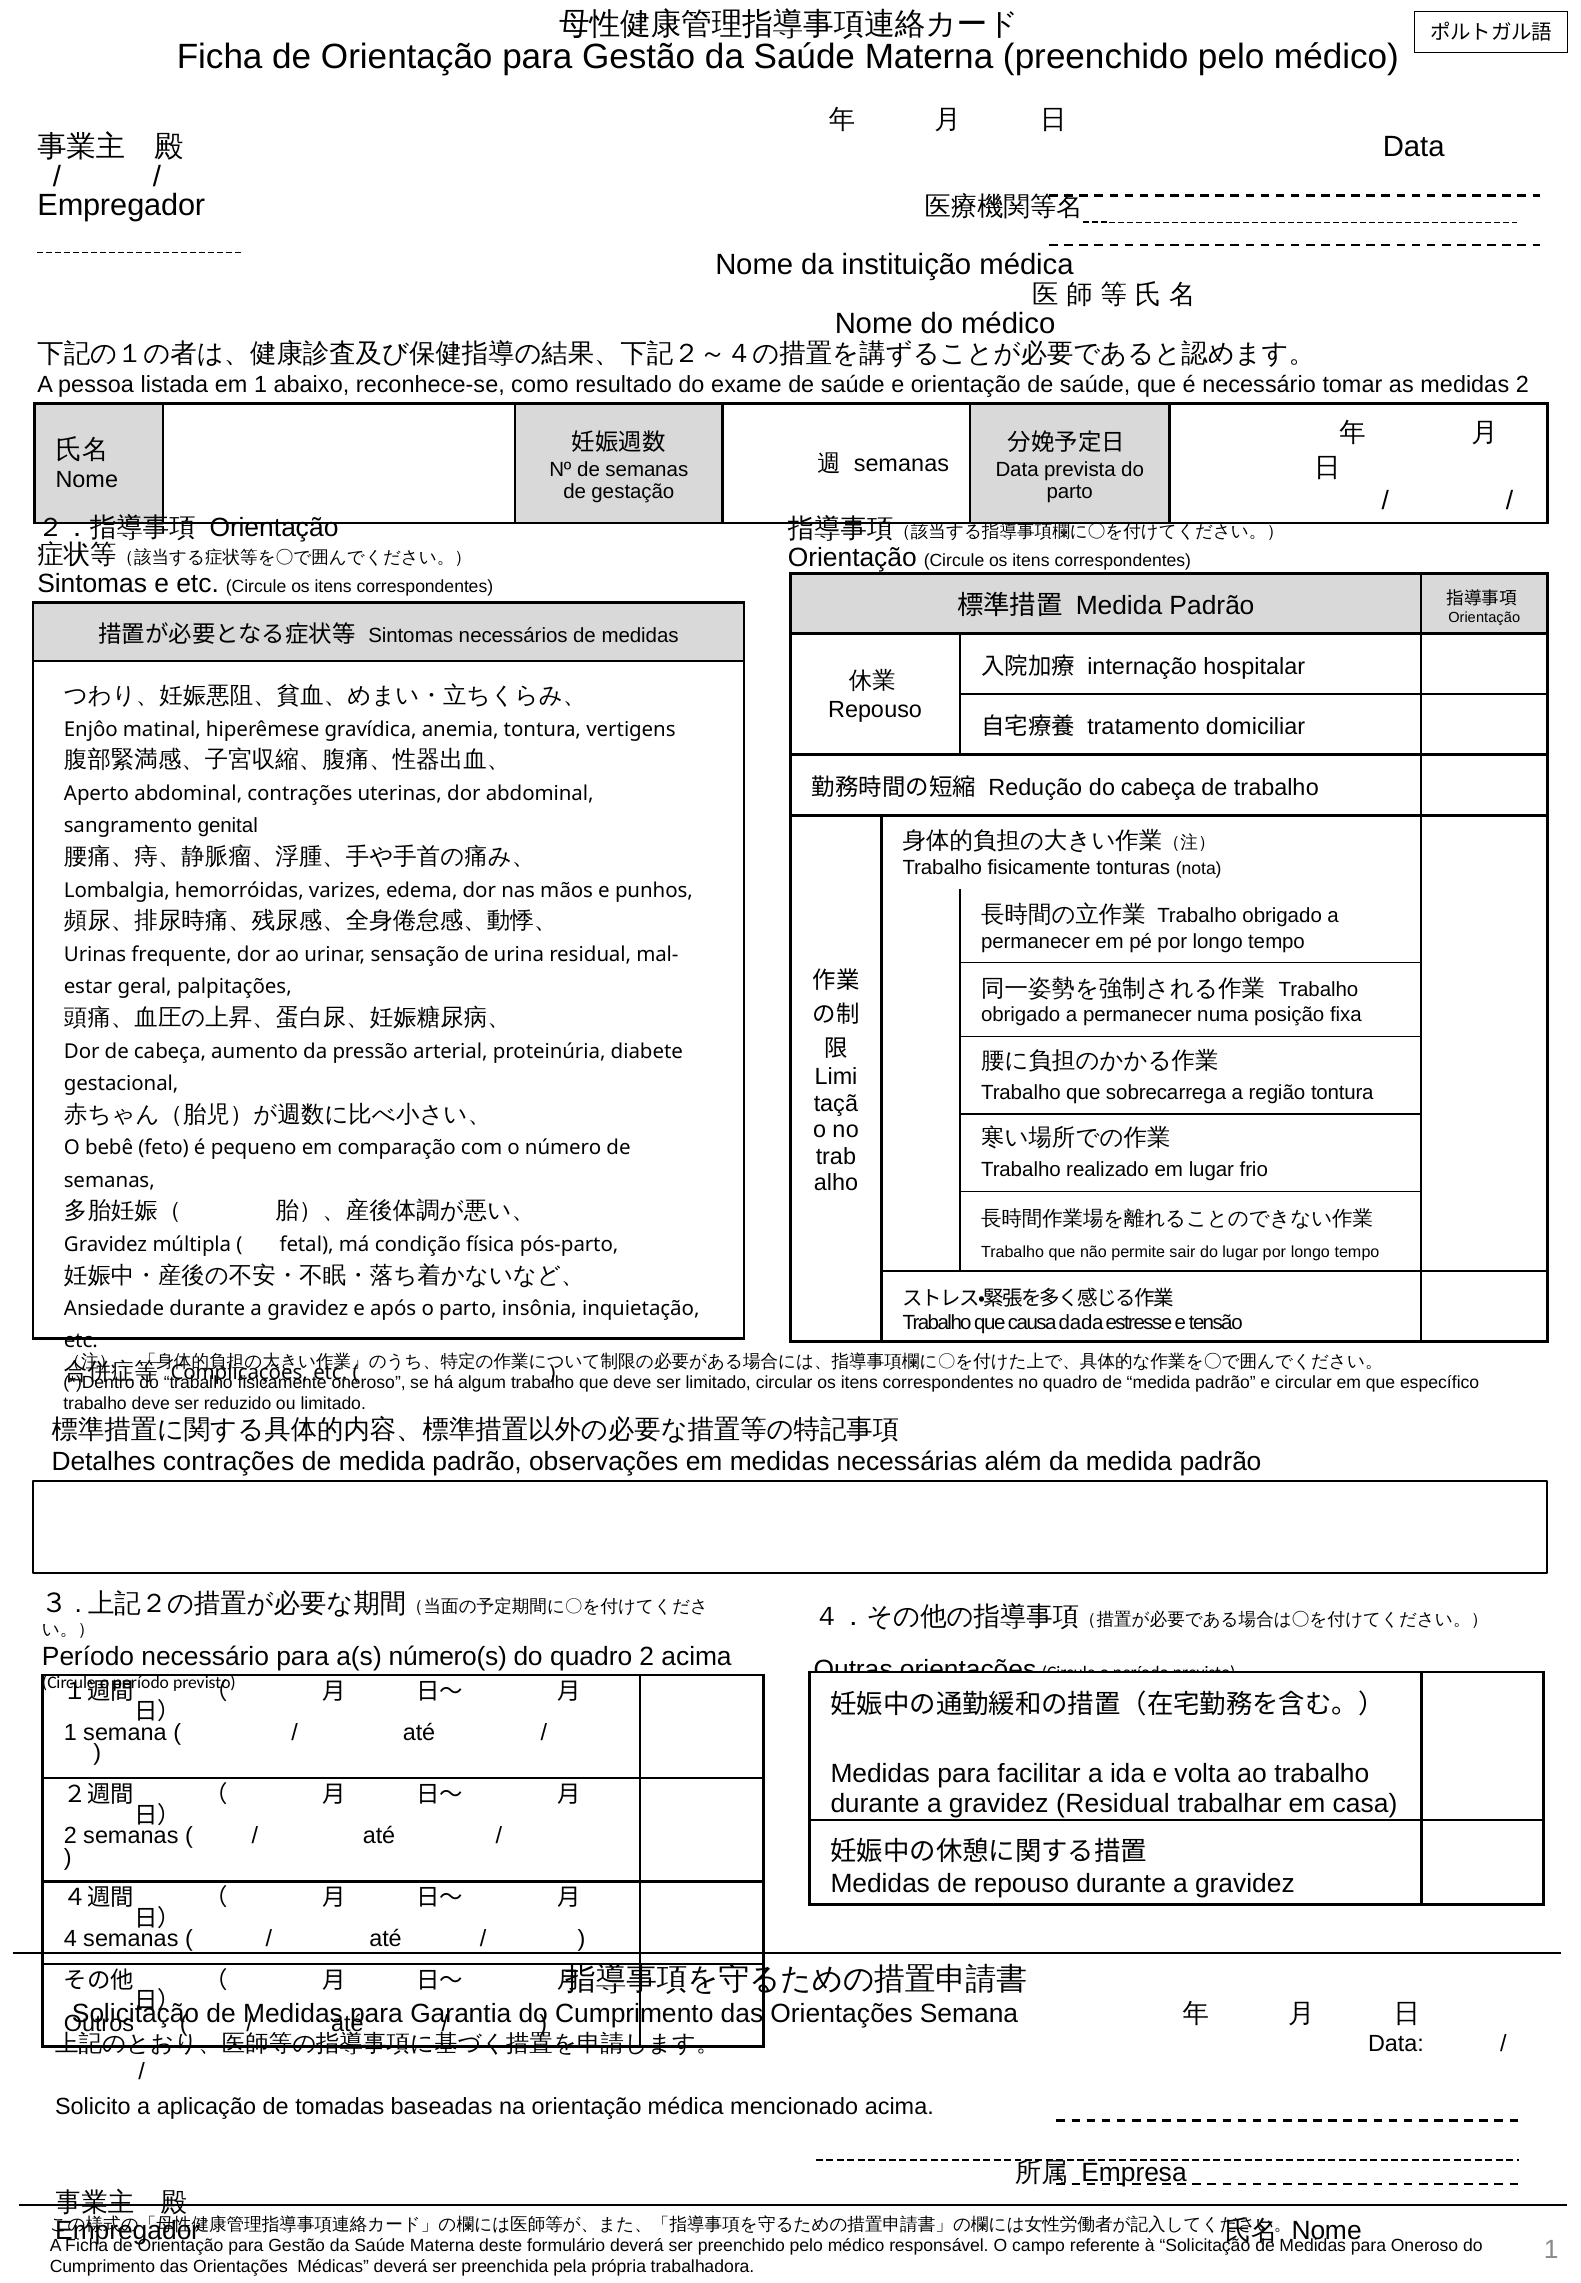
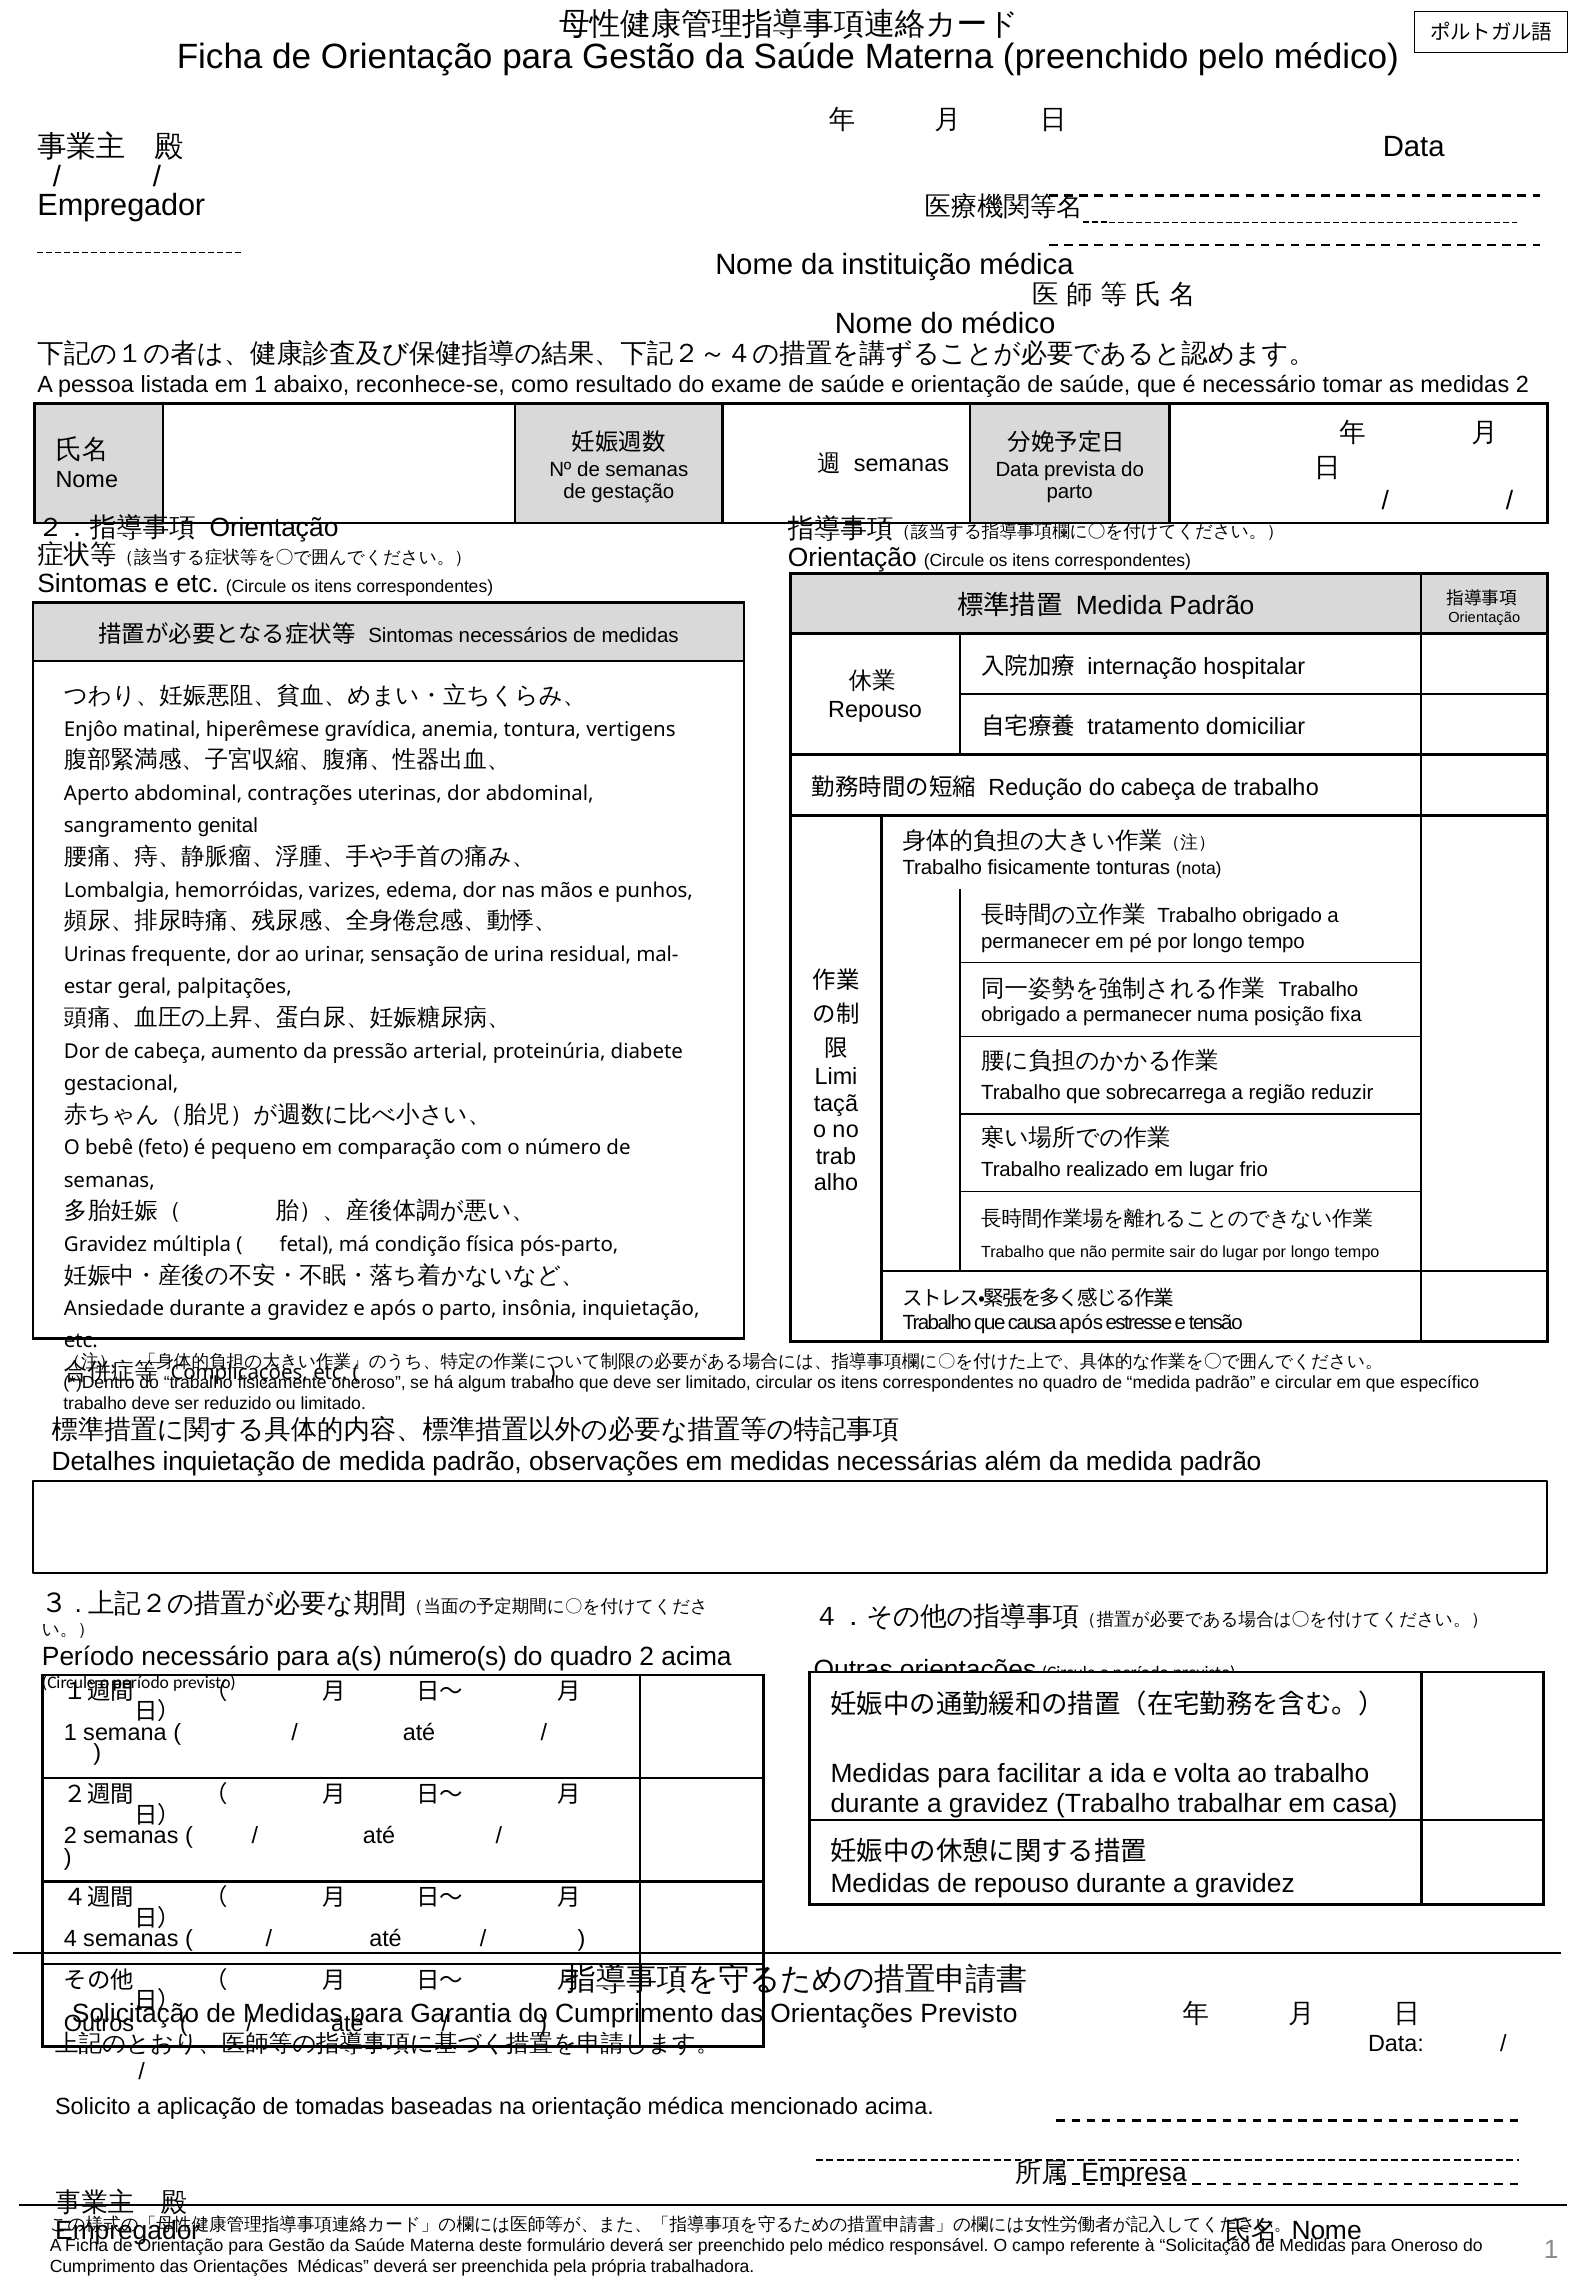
região tontura: tontura -> reduzir
causa dada: dada -> após
Detalhes contrações: contrações -> inquietação
gravidez Residual: Residual -> Trabalho
Orientações Semana: Semana -> Previsto
